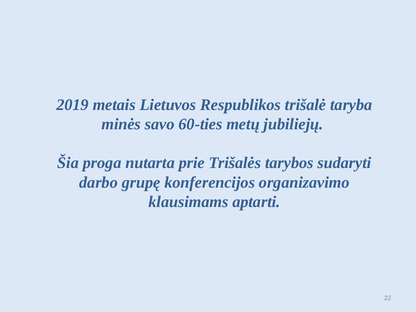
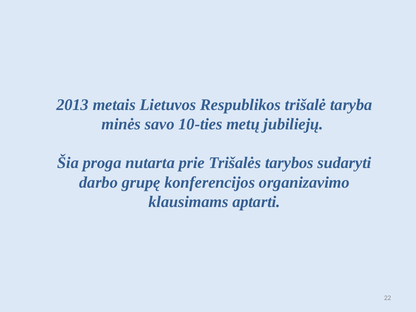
2019: 2019 -> 2013
60-ties: 60-ties -> 10-ties
